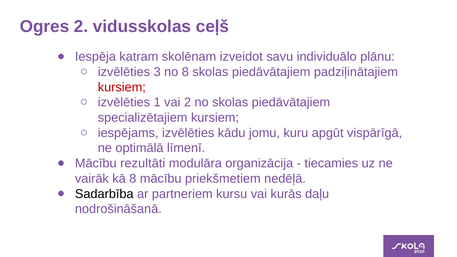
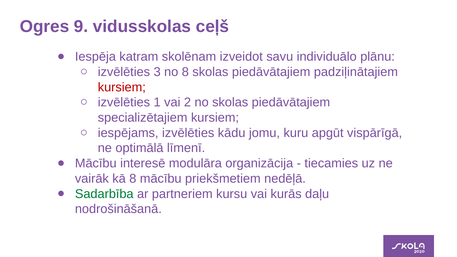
Ogres 2: 2 -> 9
rezultāti: rezultāti -> interesē
Sadarbība colour: black -> green
